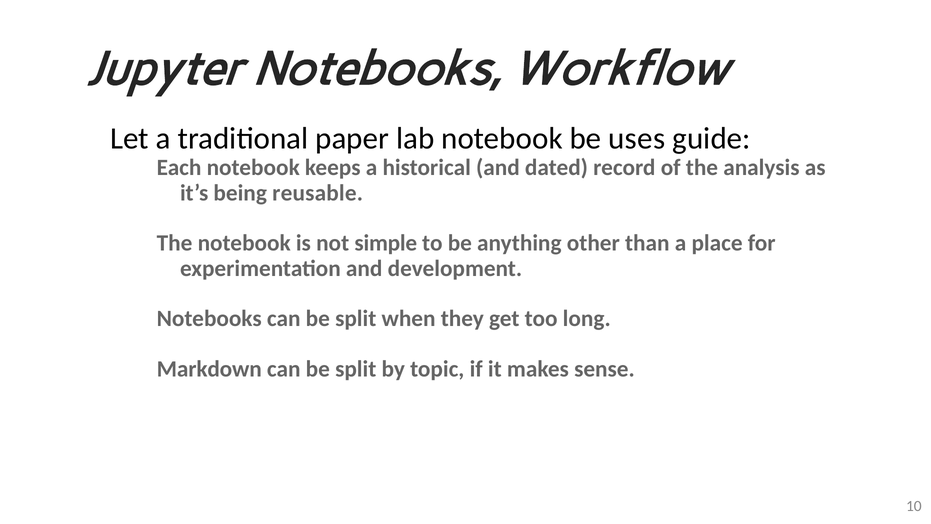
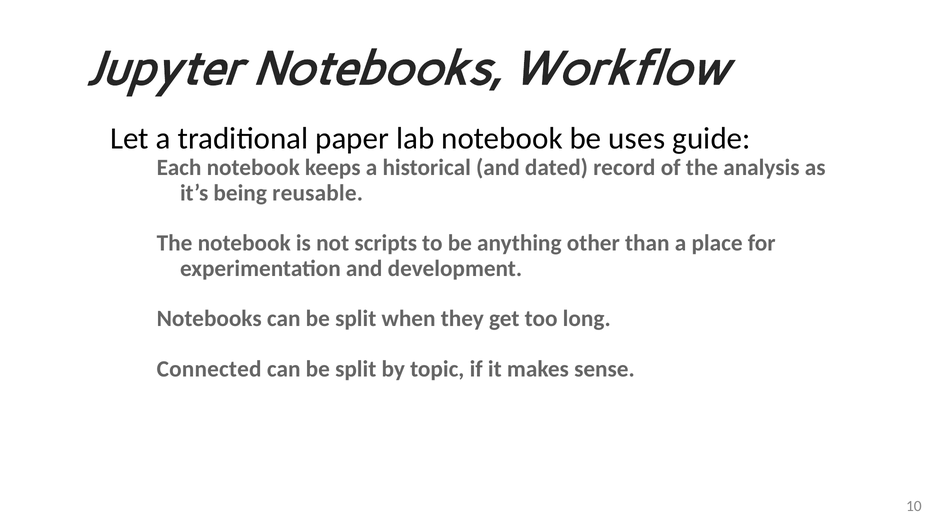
simple: simple -> scripts
Markdown: Markdown -> Connected
